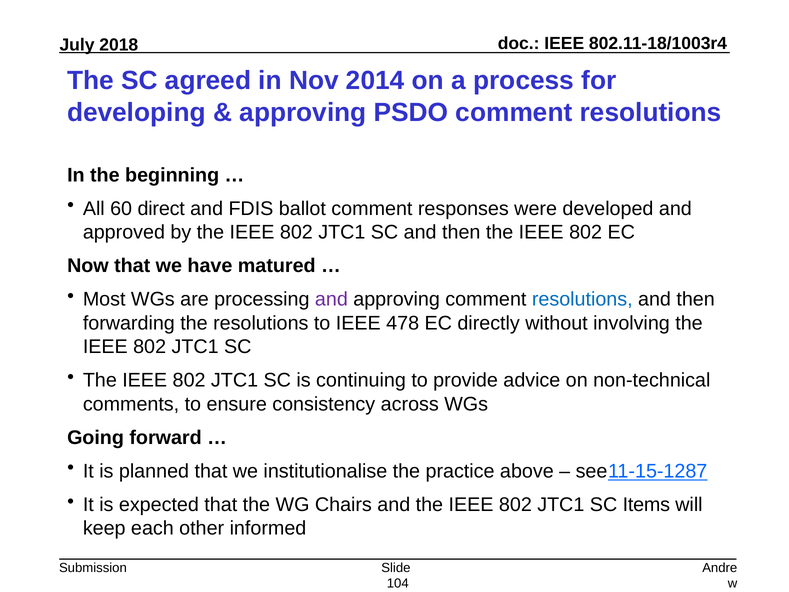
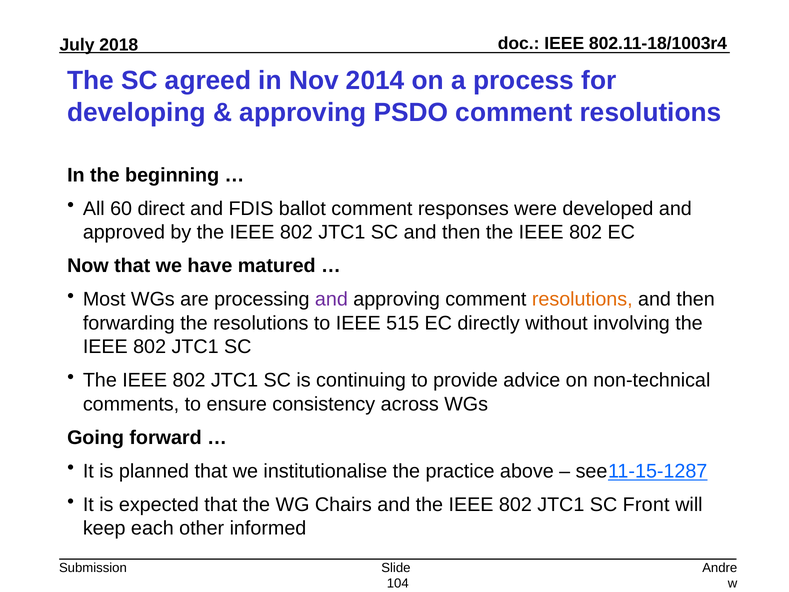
resolutions at (582, 299) colour: blue -> orange
478: 478 -> 515
Items: Items -> Front
